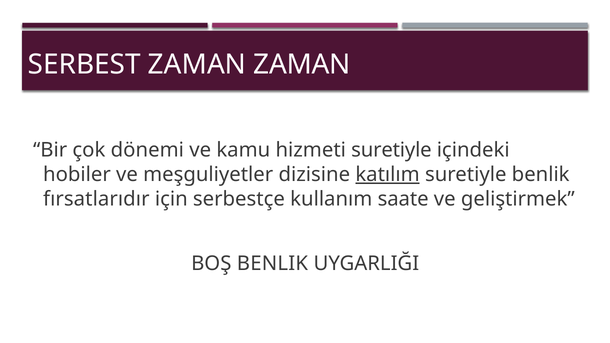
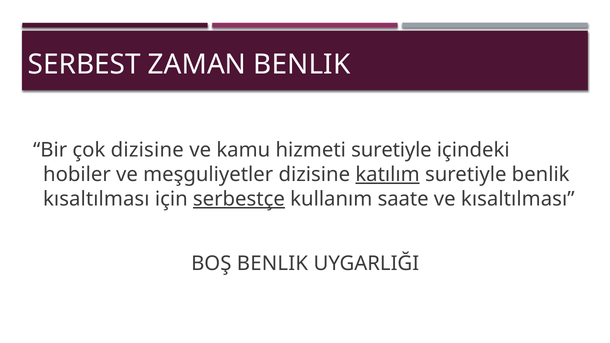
ZAMAN ZAMAN: ZAMAN -> BENLIK
çok dönemi: dönemi -> dizisine
fırsatlarıdır at (96, 199): fırsatlarıdır -> kısaltılması
serbestçe underline: none -> present
ve geliştirmek: geliştirmek -> kısaltılması
